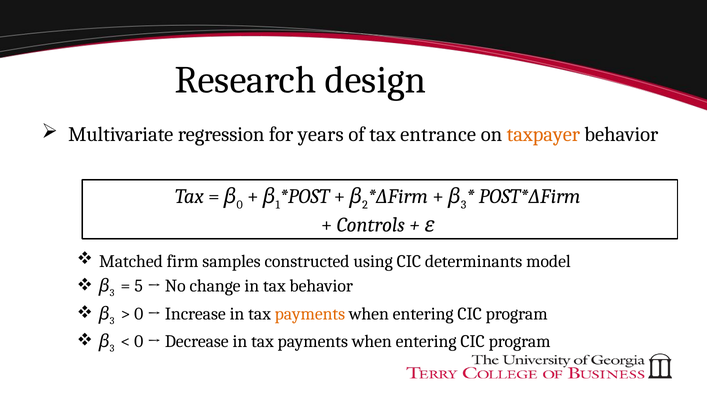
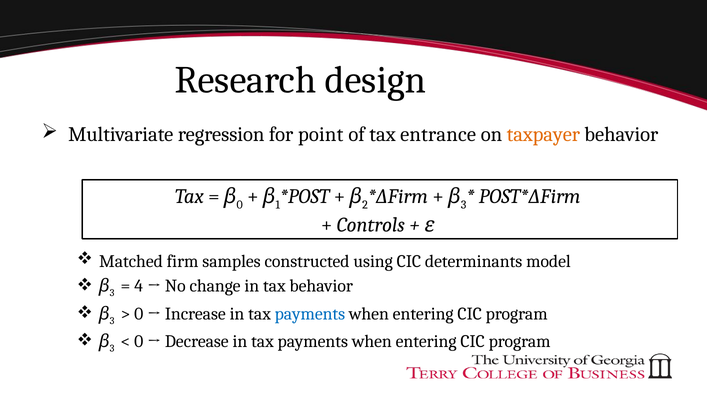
years: years -> point
5: 5 -> 4
payments at (310, 314) colour: orange -> blue
